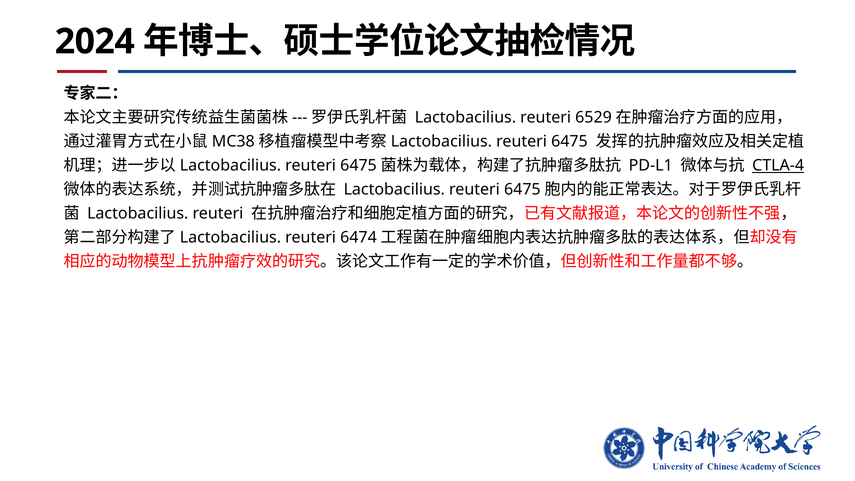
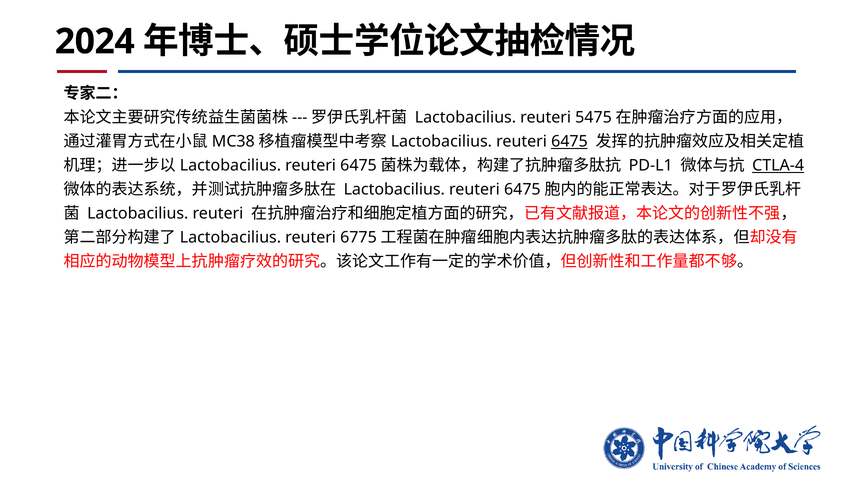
6529: 6529 -> 5475
6475 at (569, 141) underline: none -> present
6474: 6474 -> 6775
